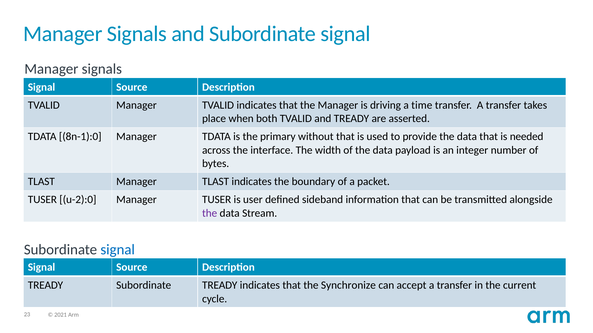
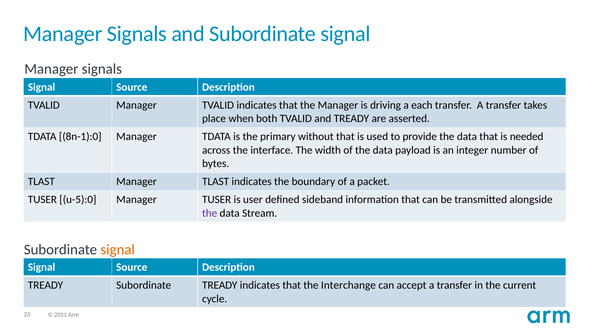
time: time -> each
u-2):0: u-2):0 -> u-5):0
signal at (118, 250) colour: blue -> orange
Synchronize: Synchronize -> Interchange
